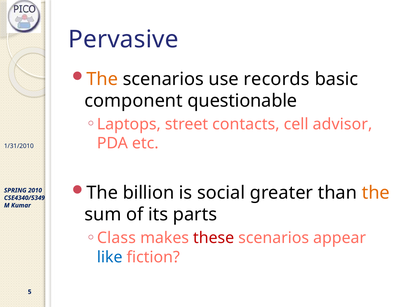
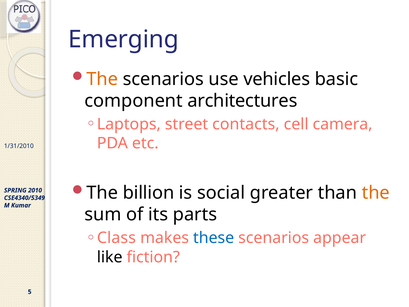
Pervasive: Pervasive -> Emerging
records: records -> vehicles
questionable: questionable -> architectures
advisor: advisor -> camera
these colour: red -> blue
like colour: blue -> black
